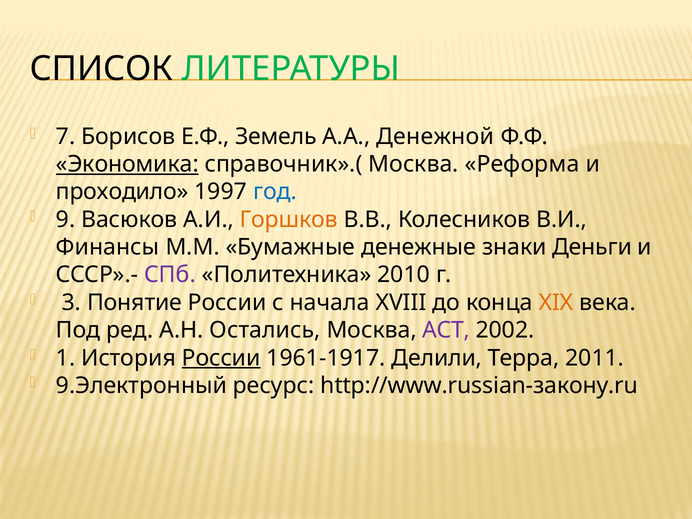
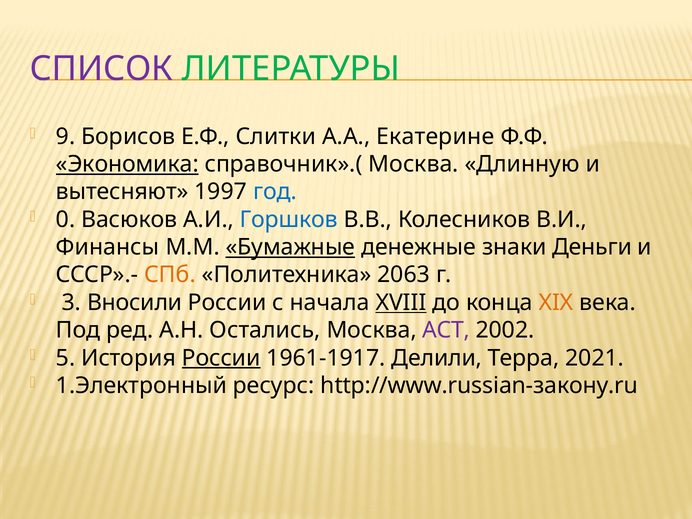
СПИСОК colour: black -> purple
7: 7 -> 9
Земель: Земель -> Слитки
Денежной: Денежной -> Екатерине
Реформа: Реформа -> Длинную
проходило: проходило -> вытесняют
9: 9 -> 0
Горшков colour: orange -> blue
Бумажные underline: none -> present
СПб colour: purple -> orange
2010: 2010 -> 2063
Понятие: Понятие -> Вносили
XVIII underline: none -> present
1: 1 -> 5
2011: 2011 -> 2021
9.Электронный: 9.Электронный -> 1.Электронный
